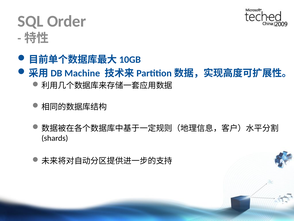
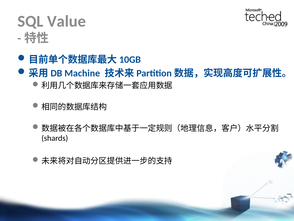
Order: Order -> Value
